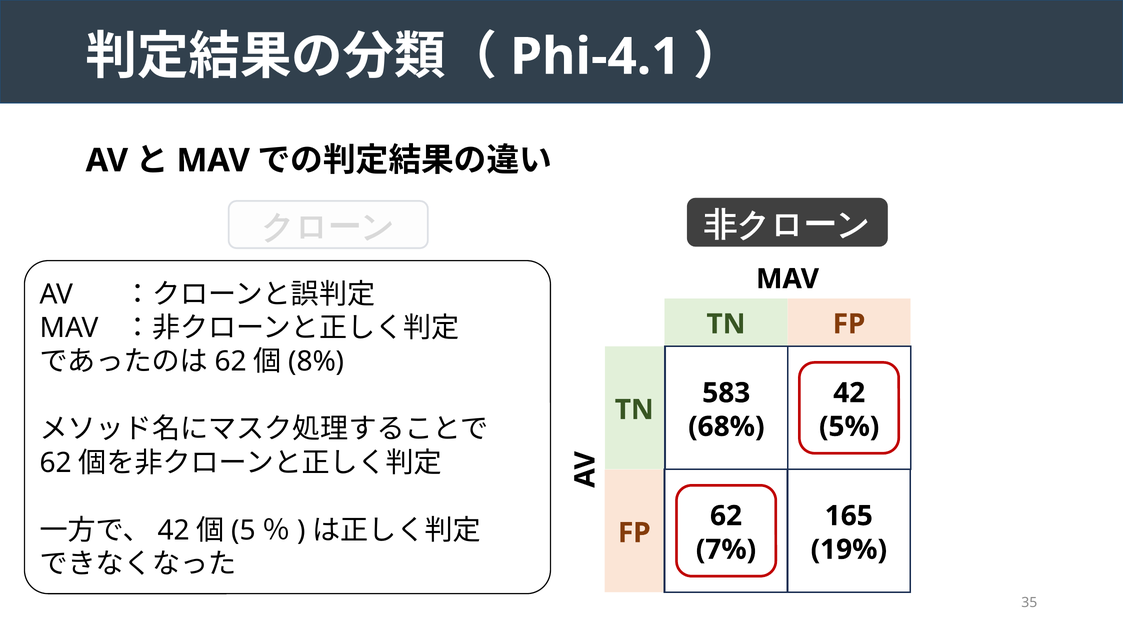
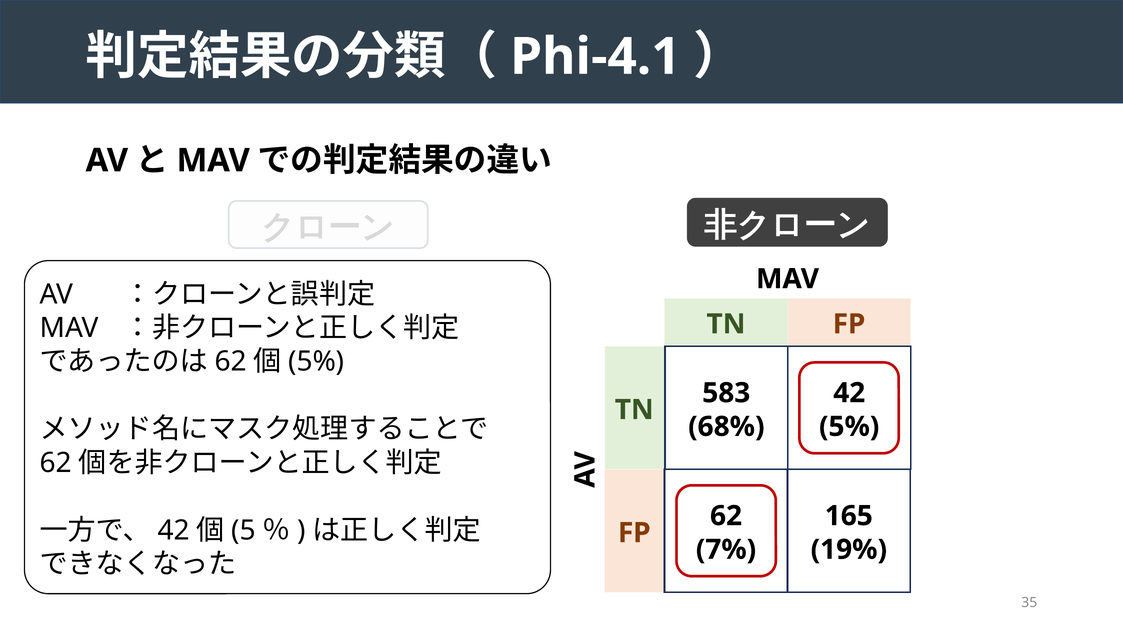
8% at (316, 362): 8% -> 5%
